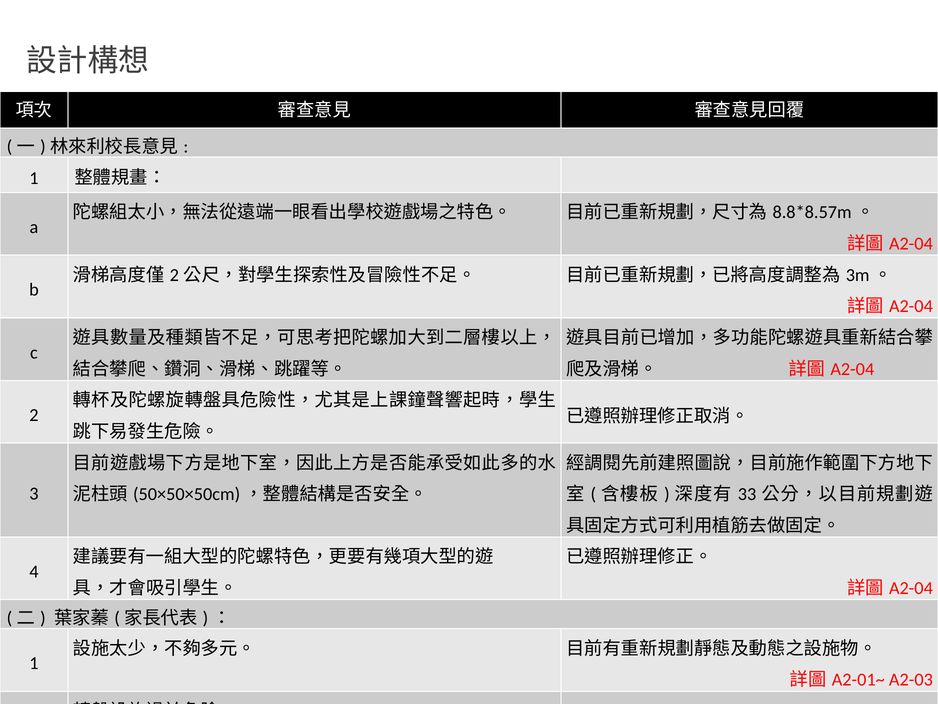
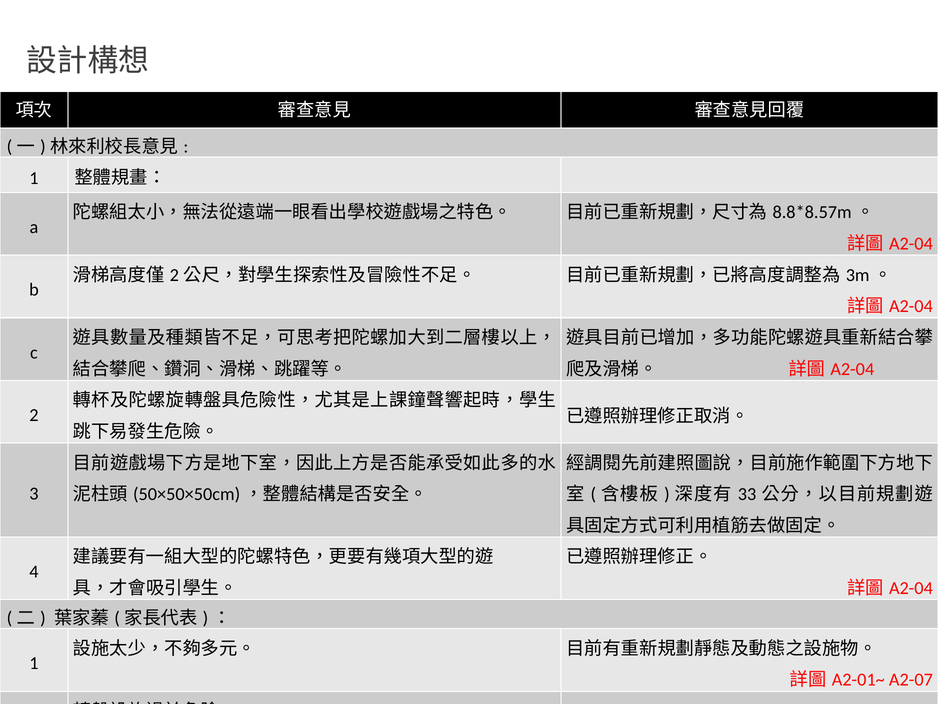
A2-03: A2-03 -> A2-07
